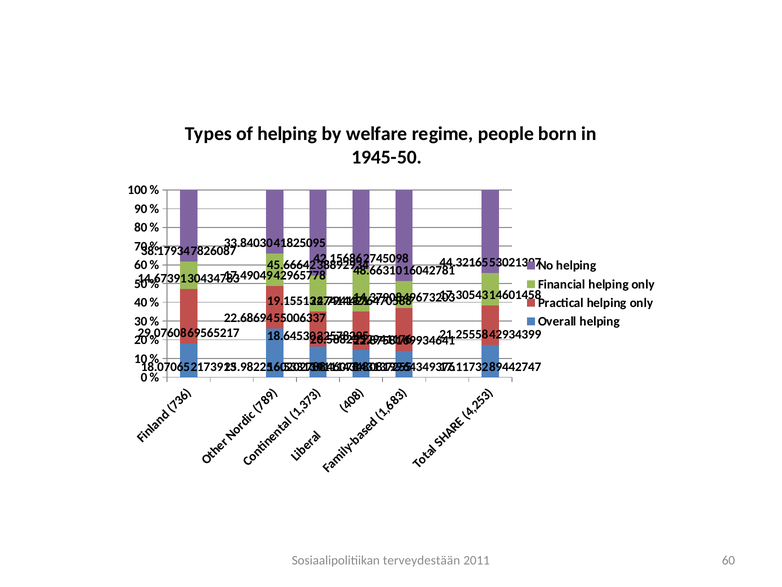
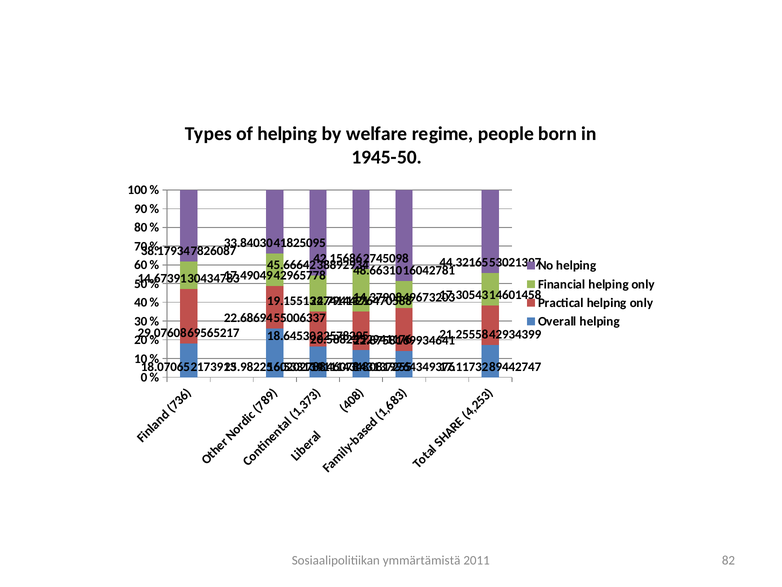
terveydestään: terveydestään -> ymmärtämistä
2011 60: 60 -> 82
